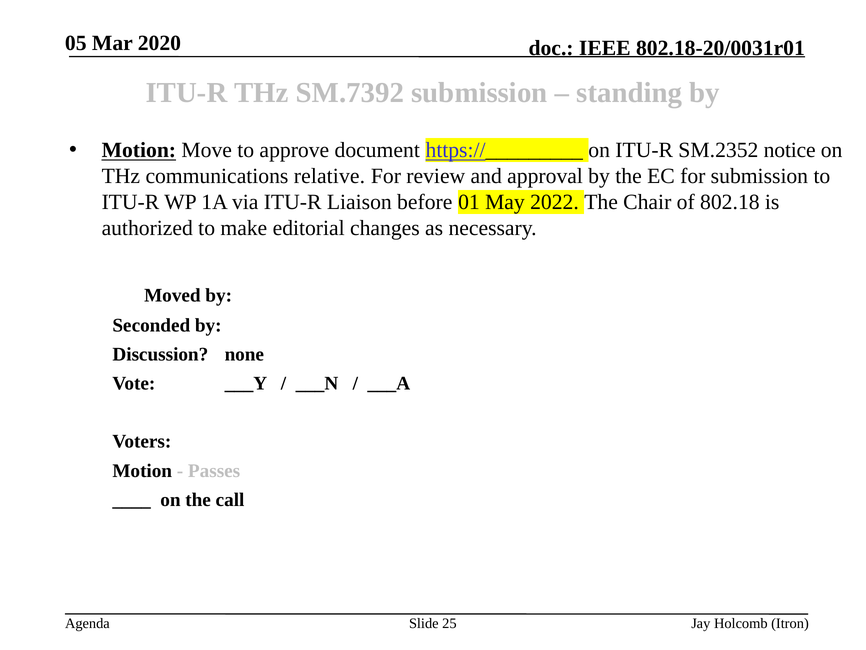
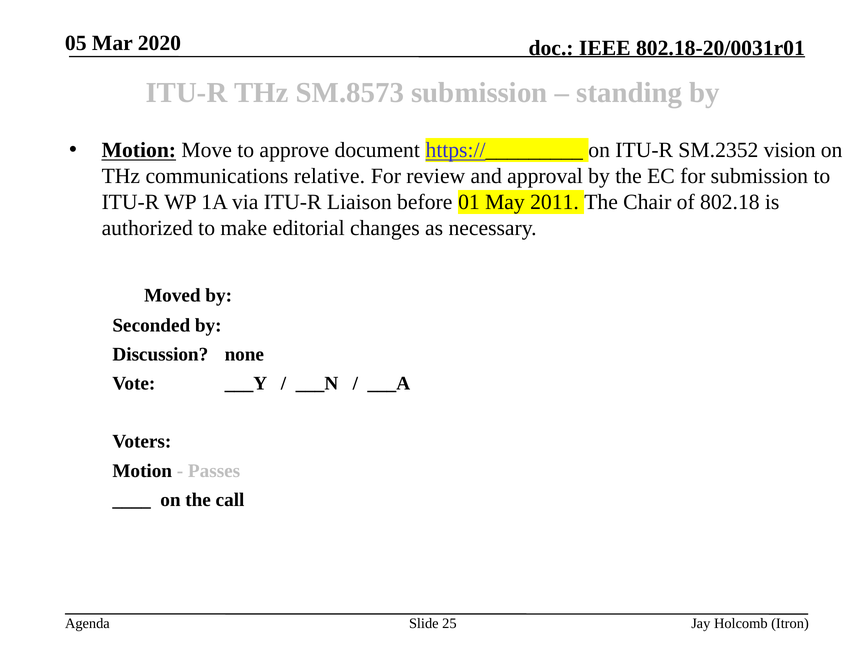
SM.7392: SM.7392 -> SM.8573
notice: notice -> vision
2022: 2022 -> 2011
